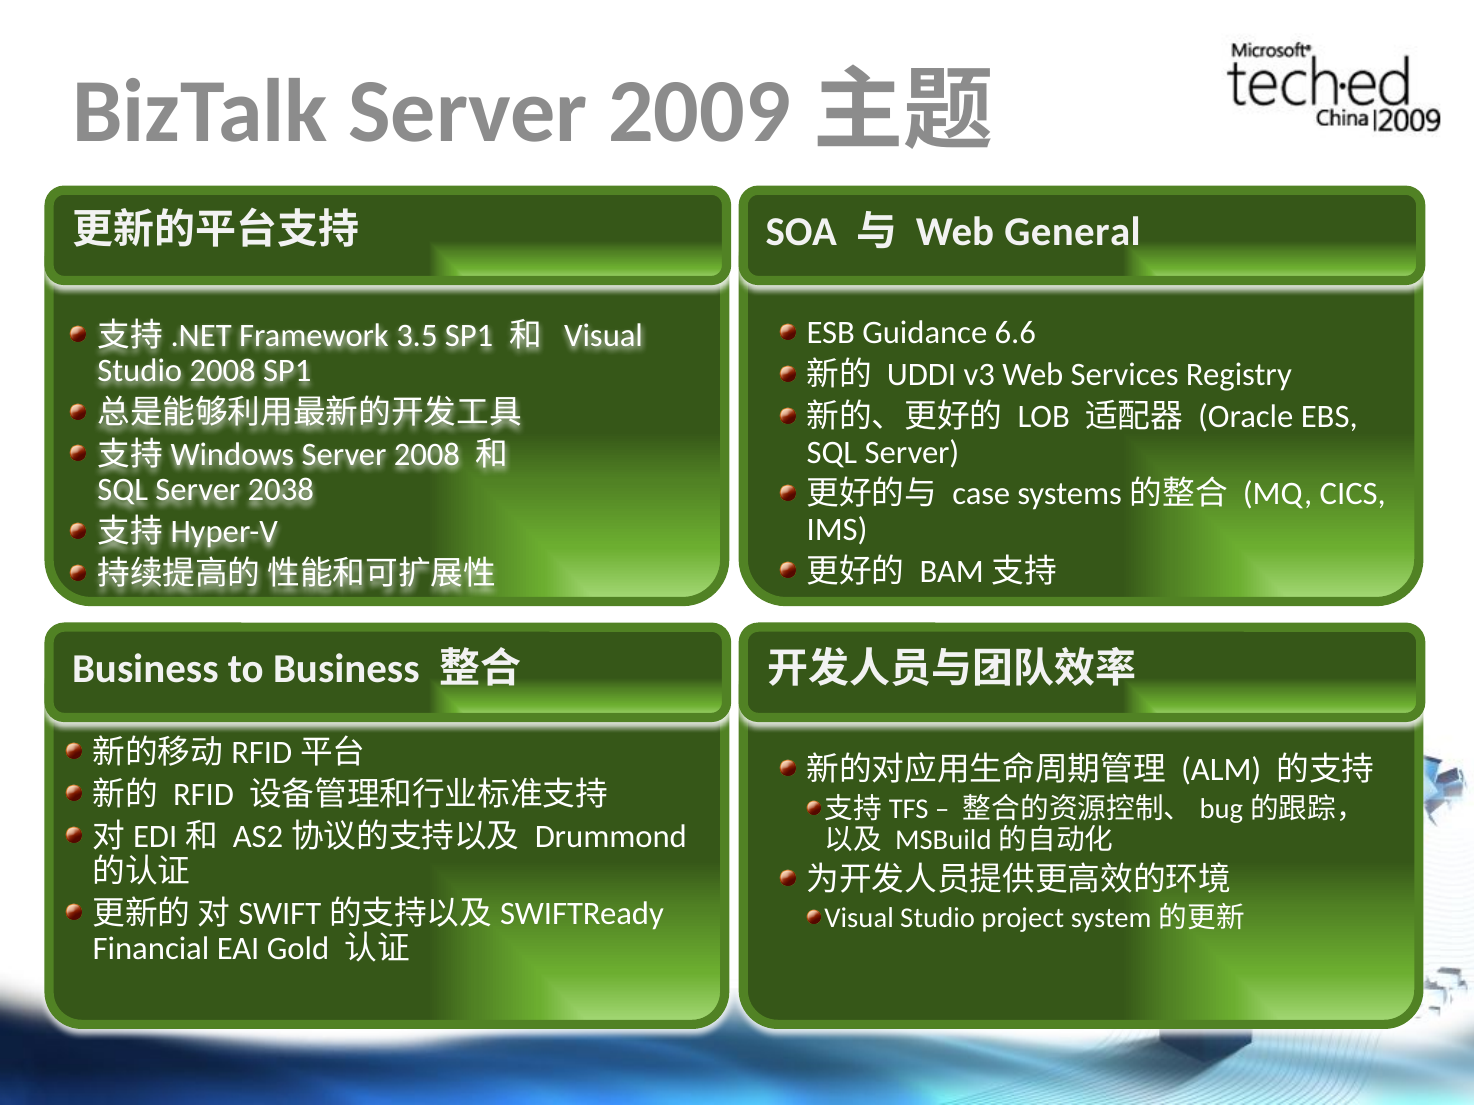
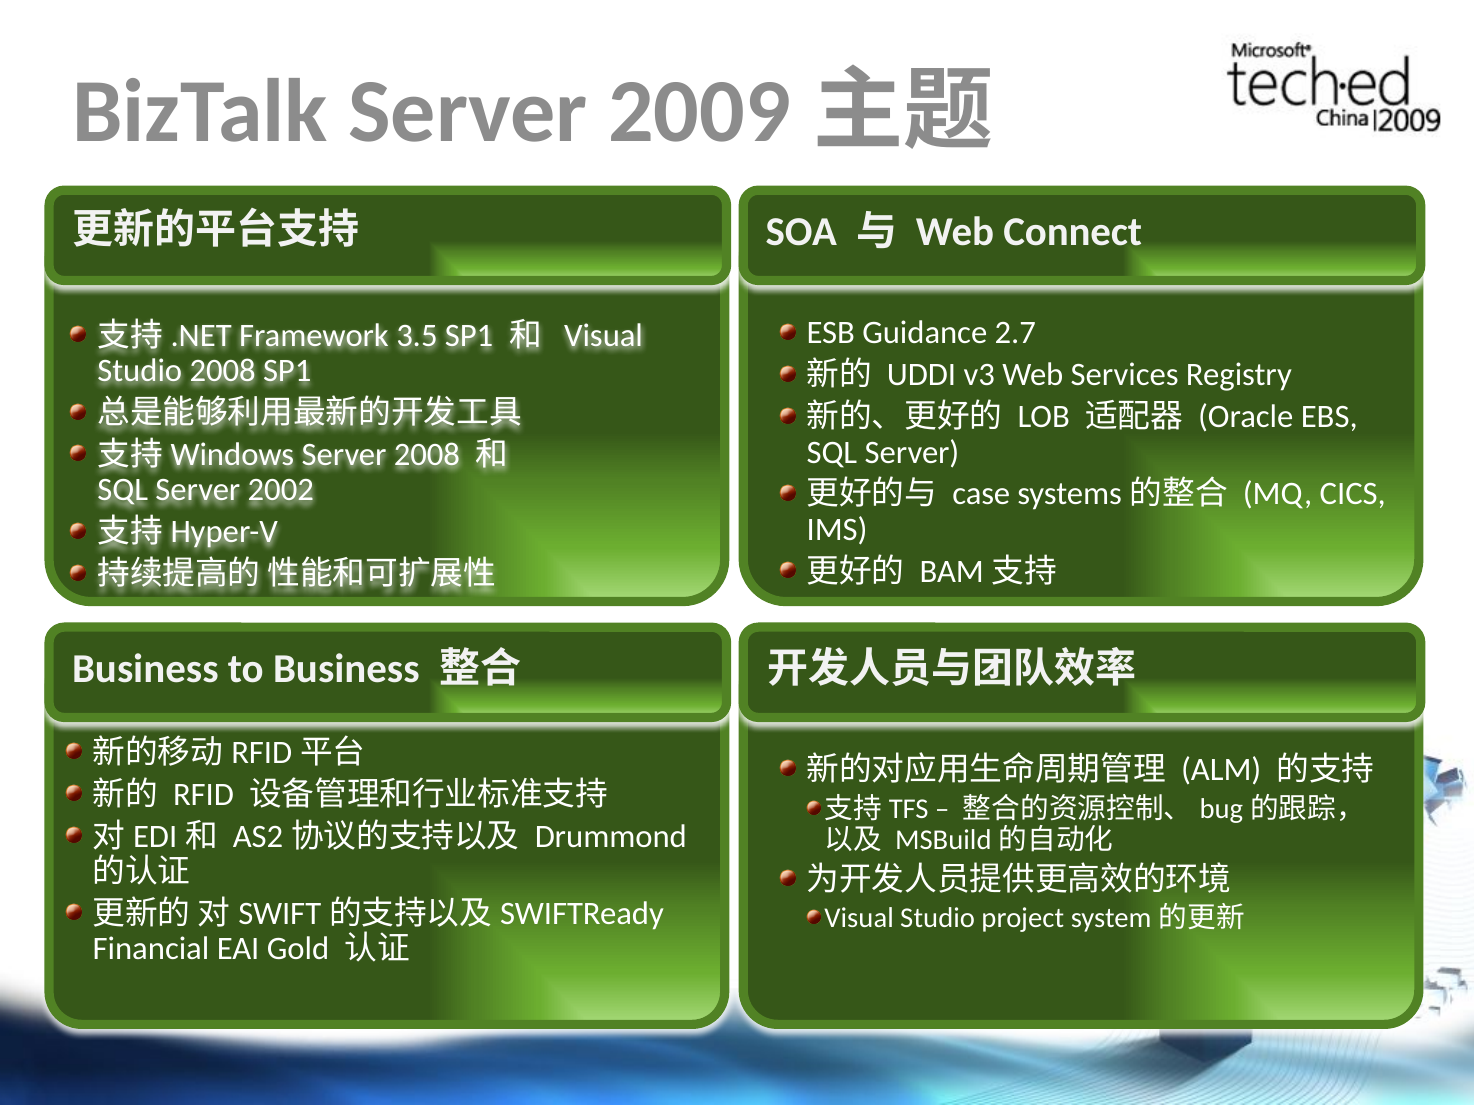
General: General -> Connect
6.6: 6.6 -> 2.7
2038: 2038 -> 2002
